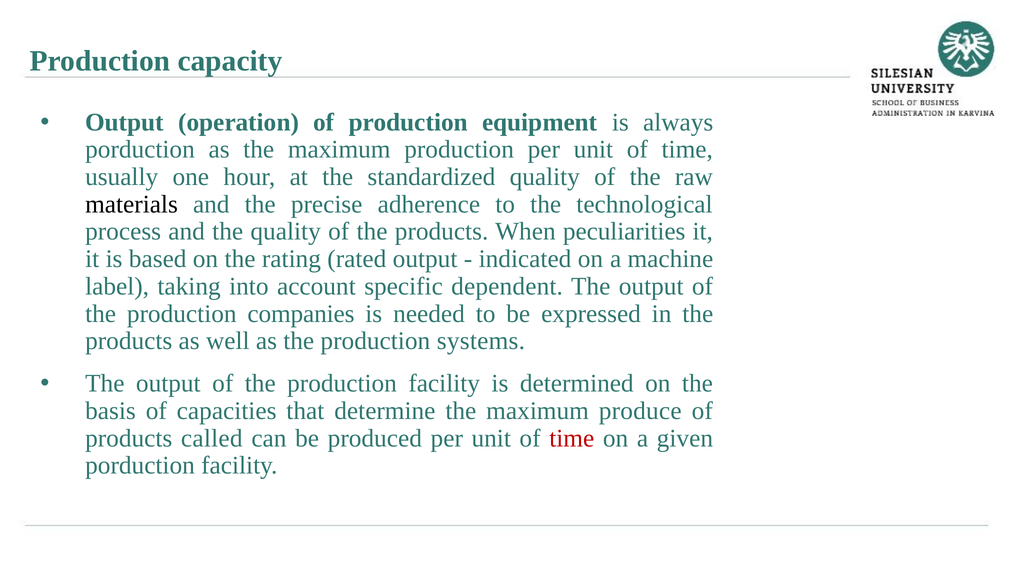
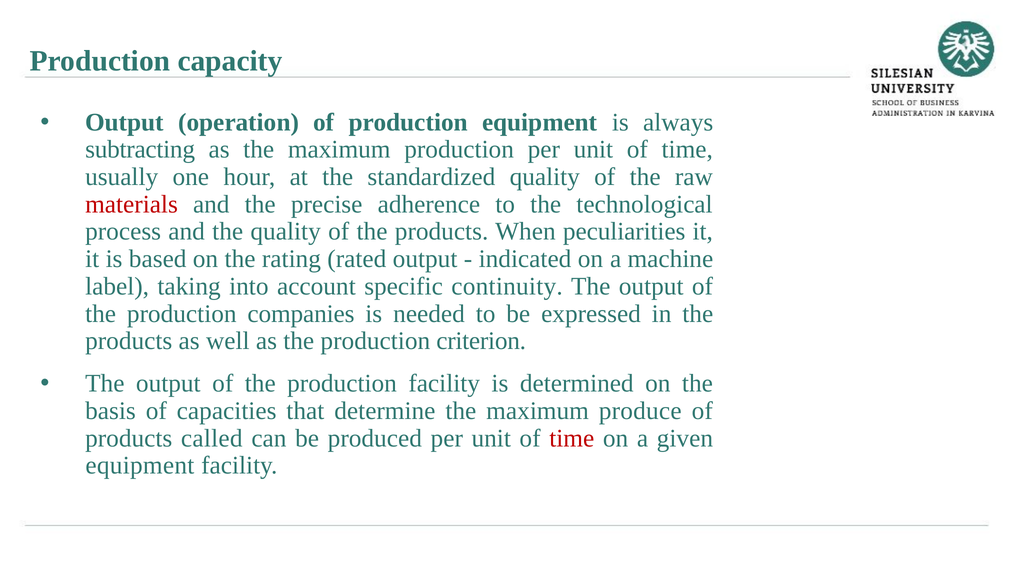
porduction at (140, 150): porduction -> subtracting
materials colour: black -> red
dependent: dependent -> continuity
systems: systems -> criterion
porduction at (140, 465): porduction -> equipment
